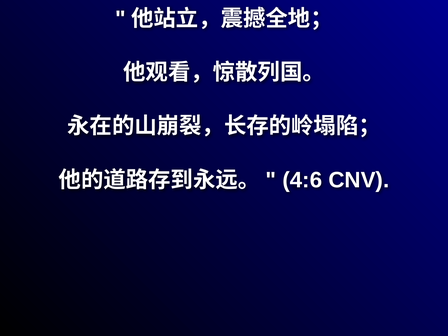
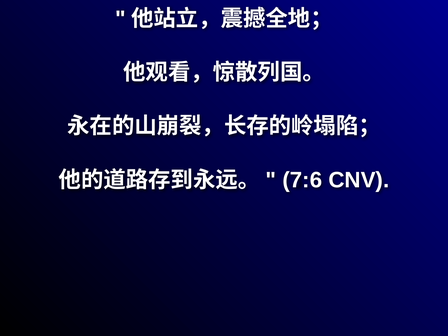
4:6: 4:6 -> 7:6
